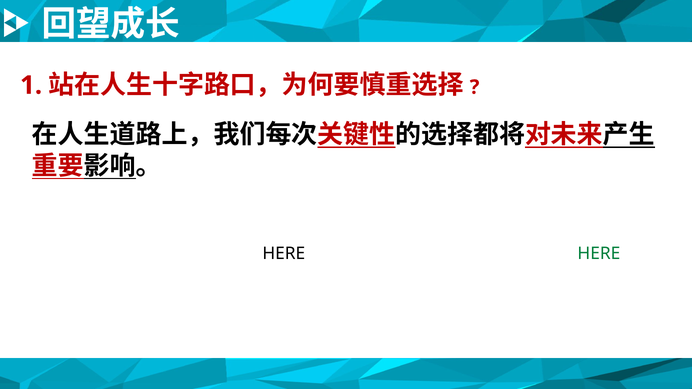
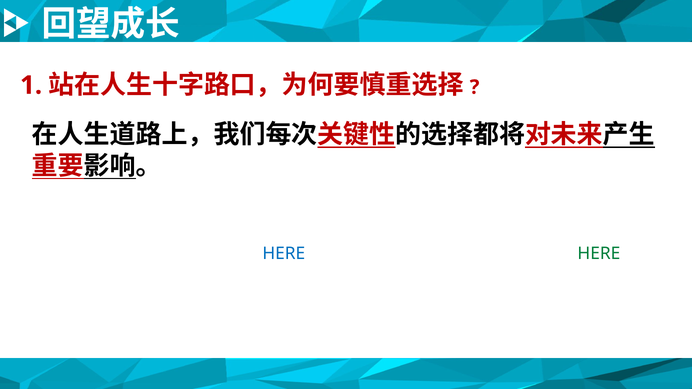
HERE at (284, 254) colour: black -> blue
